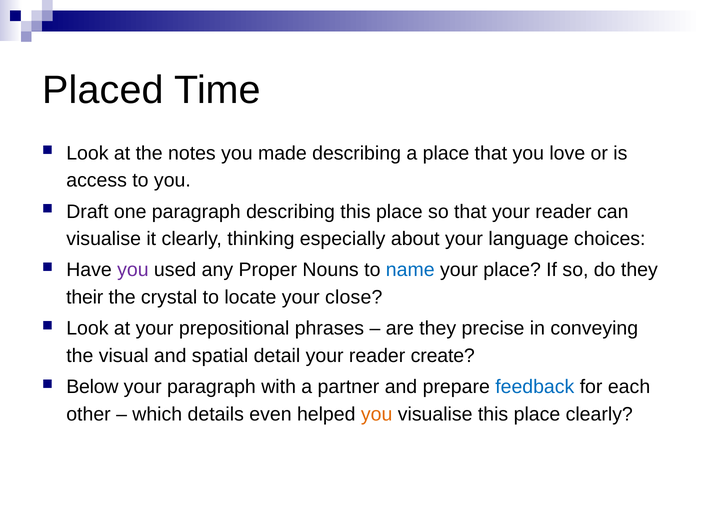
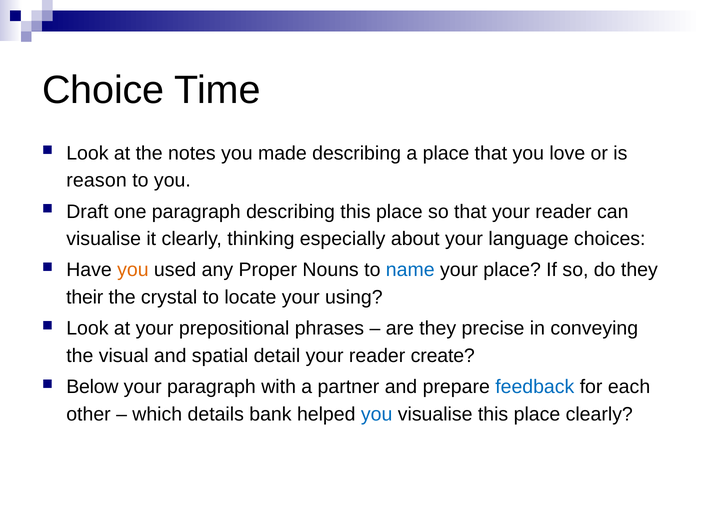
Placed: Placed -> Choice
access: access -> reason
you at (133, 270) colour: purple -> orange
close: close -> using
even: even -> bank
you at (377, 414) colour: orange -> blue
